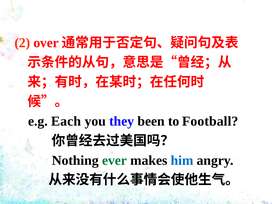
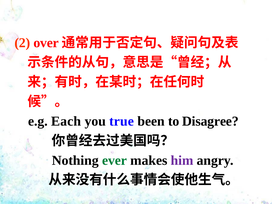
they: they -> true
Football: Football -> Disagree
him colour: blue -> purple
